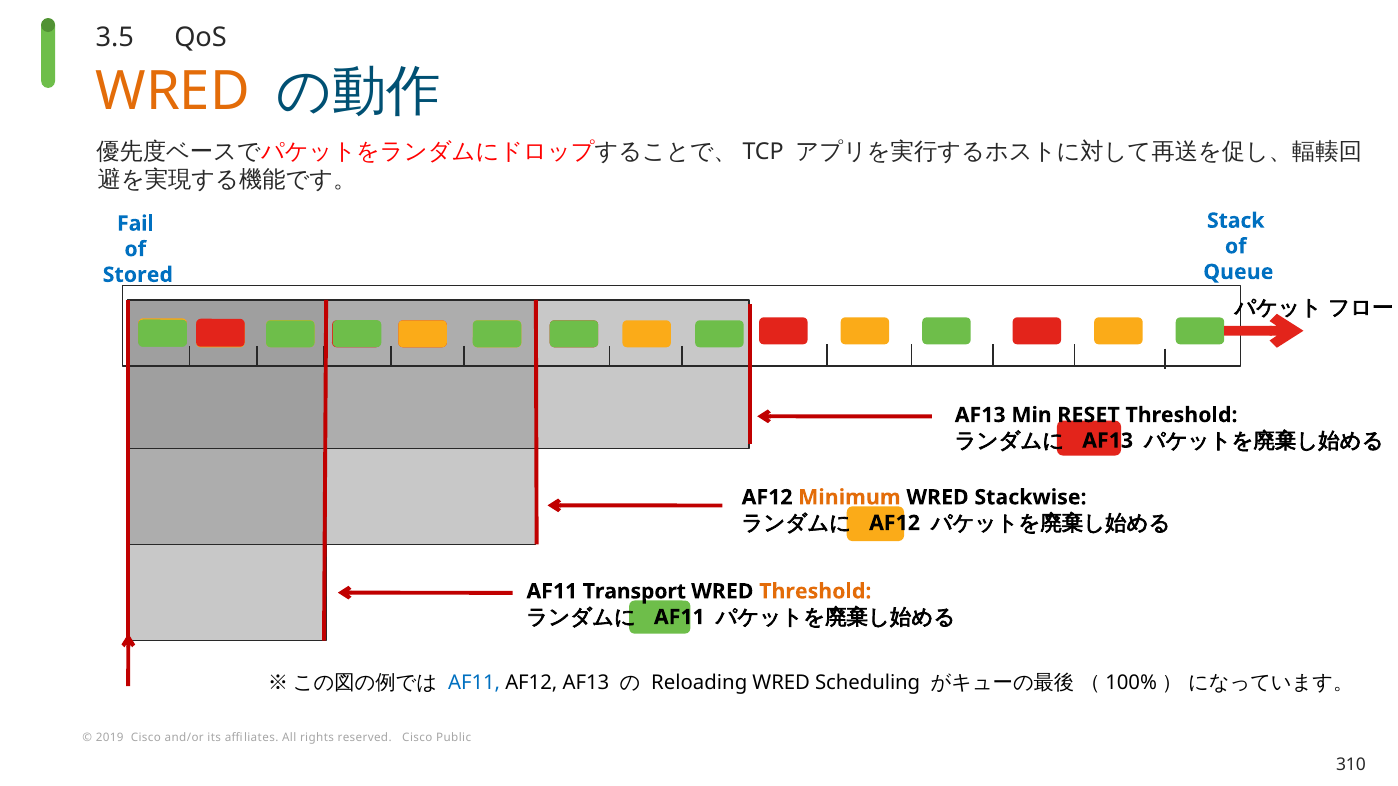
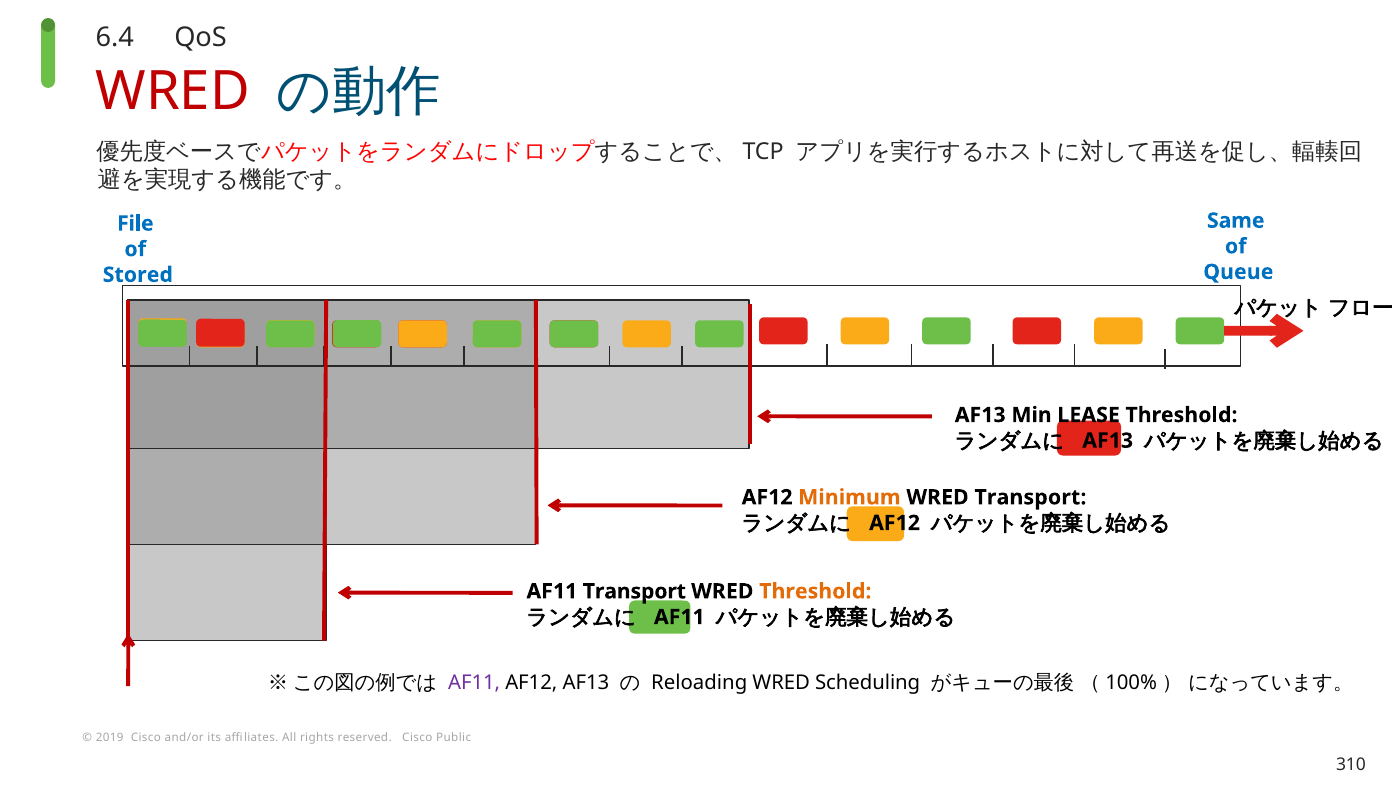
3.5: 3.5 -> 6.4
WRED at (173, 92) colour: orange -> red
Stack: Stack -> Same
Fail: Fail -> File
RESET: RESET -> LEASE
WRED Stackwise: Stackwise -> Transport
AF11 at (474, 683) colour: blue -> purple
